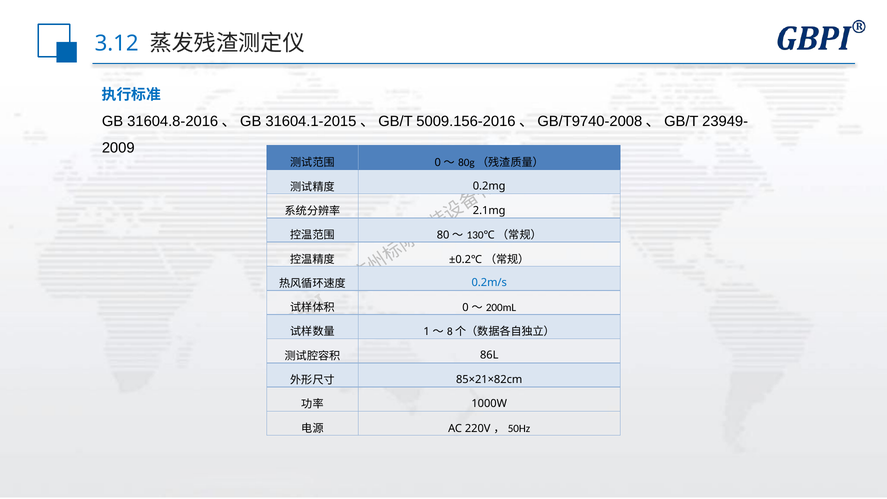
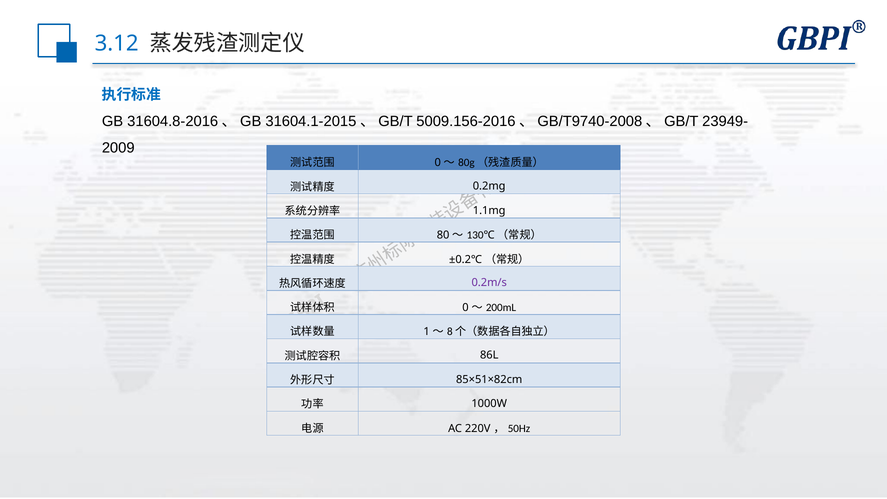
2.1mg: 2.1mg -> 1.1mg
0.2m/s colour: blue -> purple
85×21×82cm: 85×21×82cm -> 85×51×82cm
